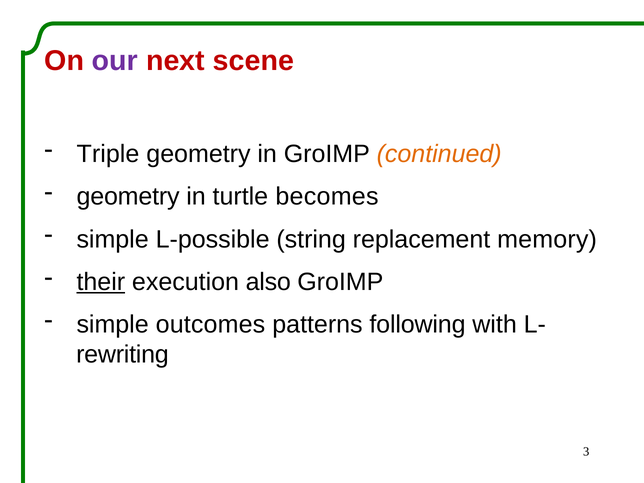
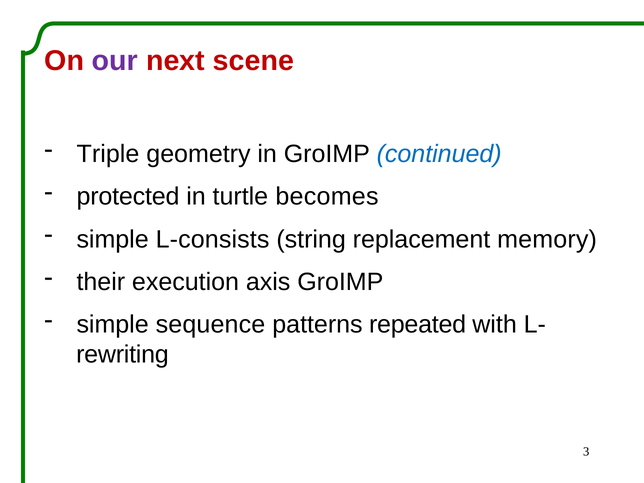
continued colour: orange -> blue
geometry at (128, 197): geometry -> protected
L-possible: L-possible -> L-consists
their underline: present -> none
also: also -> axis
outcomes: outcomes -> sequence
following: following -> repeated
